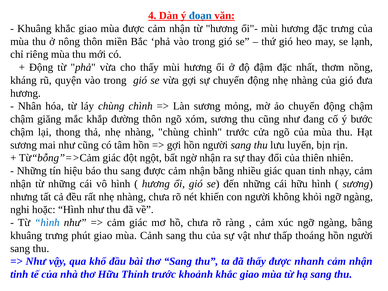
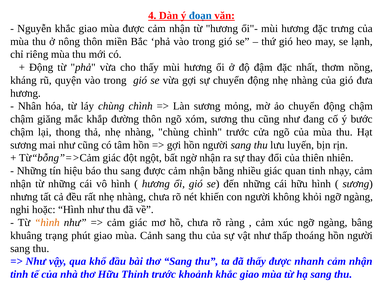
Khuâng at (34, 29): Khuâng -> Nguyễn
hình at (47, 223) colour: blue -> orange
khuâng trưng: trưng -> trạng
